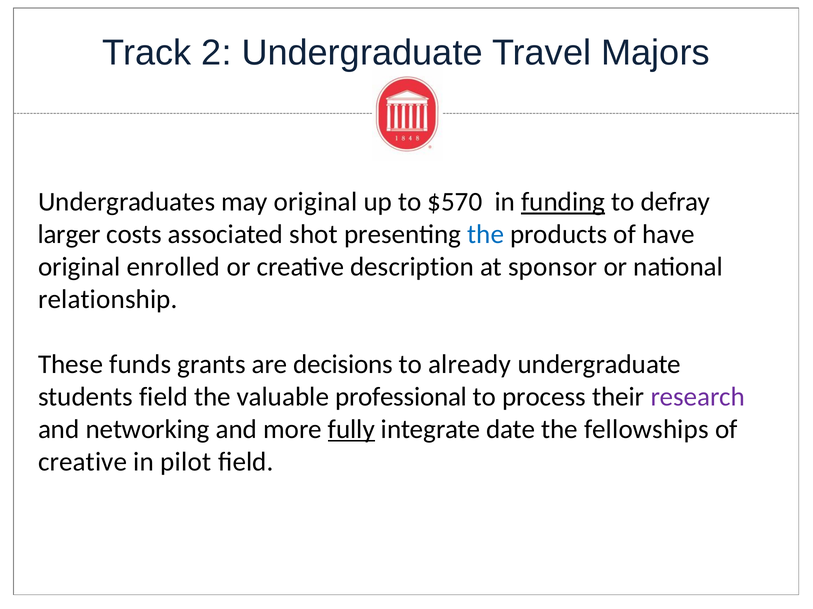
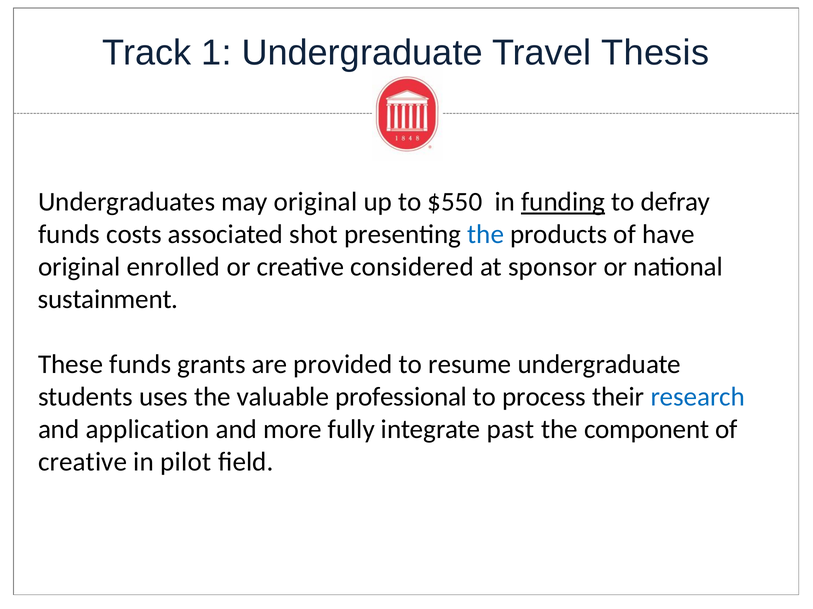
2: 2 -> 1
Majors: Majors -> Thesis
$570: $570 -> $550
larger at (69, 235): larger -> funds
description: description -> considered
relationship: relationship -> sustainment
decisions: decisions -> provided
already: already -> resume
students field: field -> uses
research colour: purple -> blue
networking: networking -> application
fully underline: present -> none
date: date -> past
fellowships: fellowships -> component
